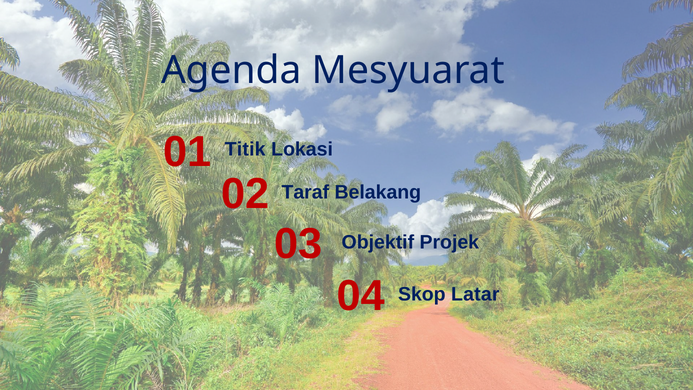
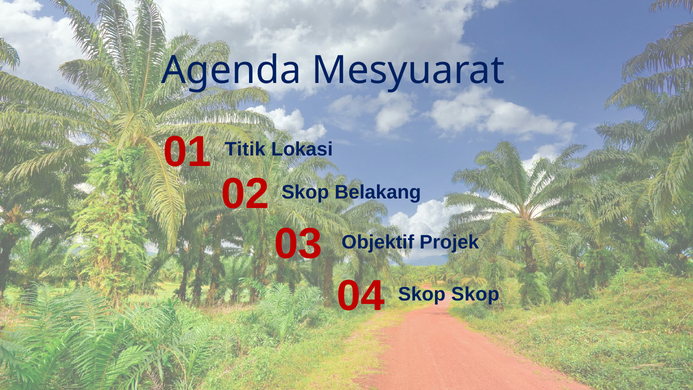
Taraf at (305, 192): Taraf -> Skop
Skop Latar: Latar -> Skop
